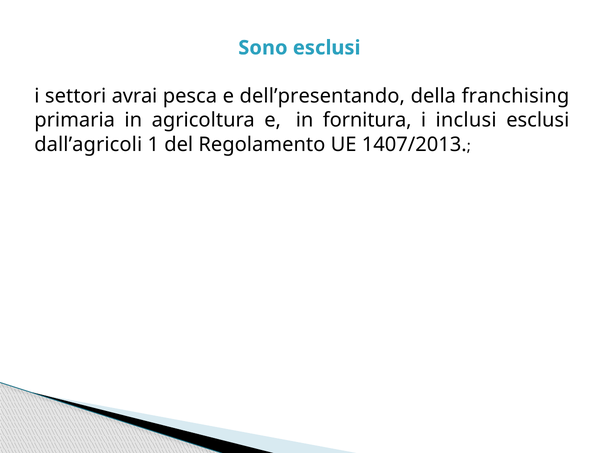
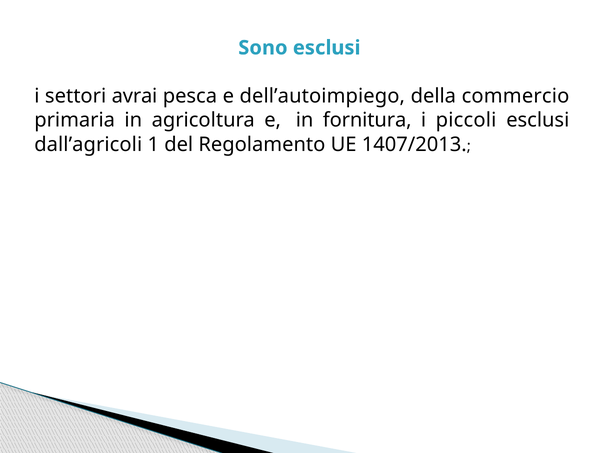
dell’presentando: dell’presentando -> dell’autoimpiego
franchising: franchising -> commercio
inclusi: inclusi -> piccoli
